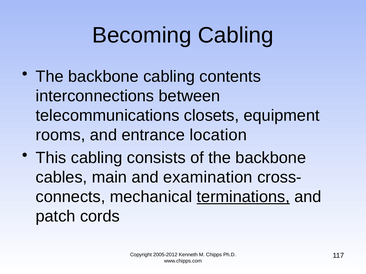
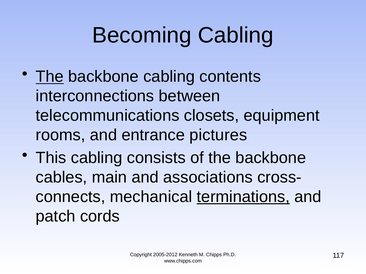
The at (50, 77) underline: none -> present
location: location -> pictures
examination: examination -> associations
